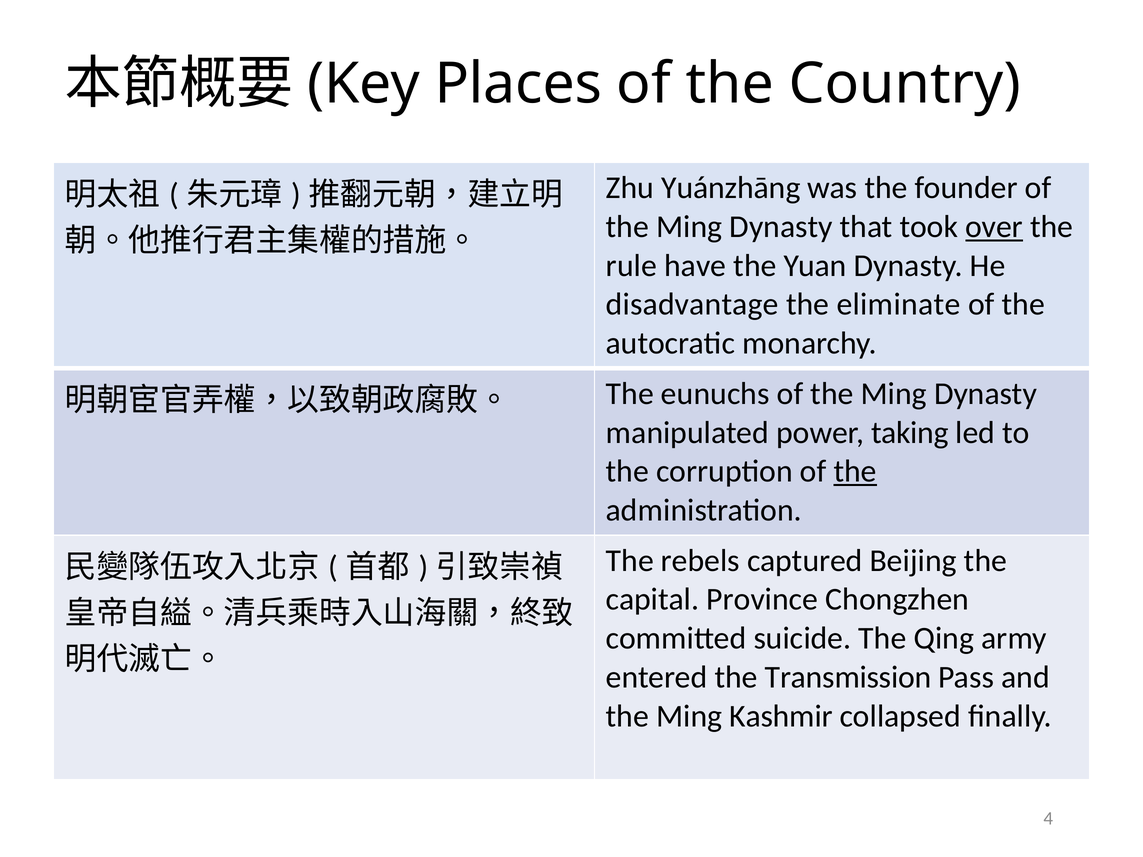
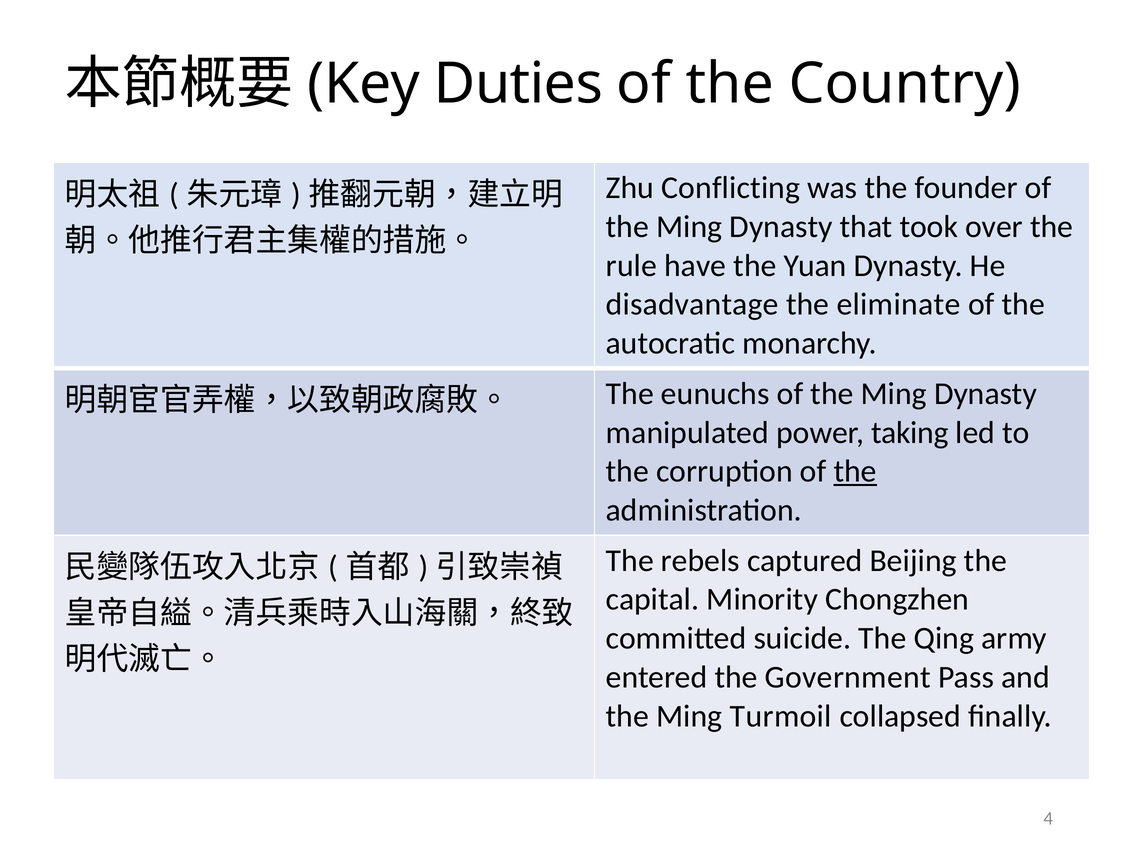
Places: Places -> Duties
Yuánzhāng: Yuánzhāng -> Conflicting
over underline: present -> none
Province: Province -> Minority
Transmission: Transmission -> Government
Kashmir: Kashmir -> Turmoil
